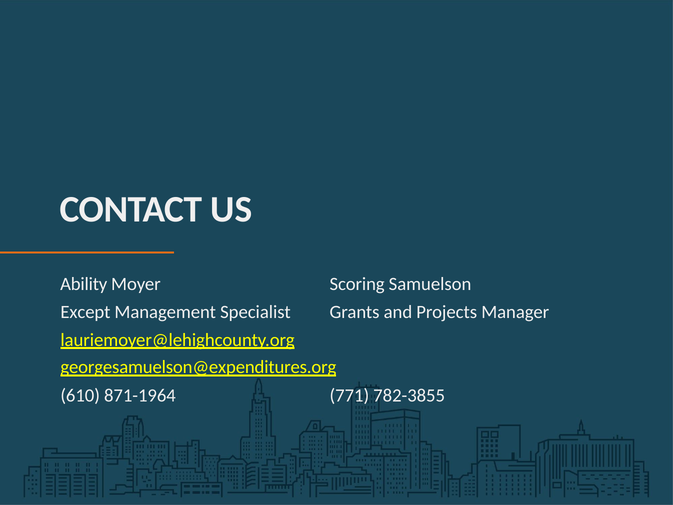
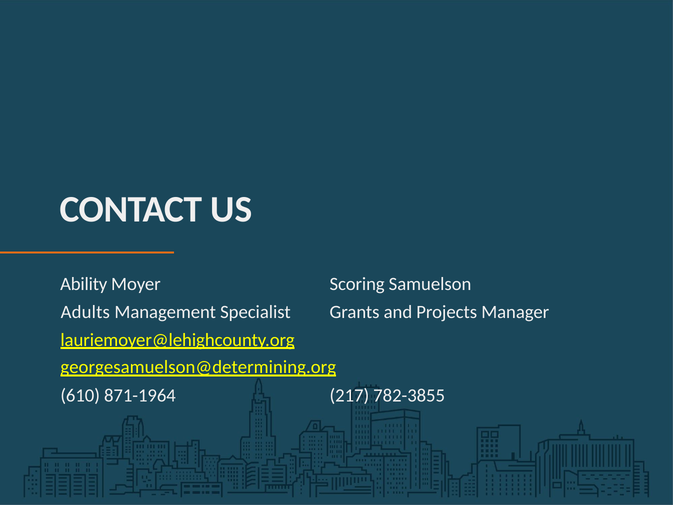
Except: Except -> Adults
georgesamuelson@expenditures.org: georgesamuelson@expenditures.org -> georgesamuelson@determining.org
771: 771 -> 217
